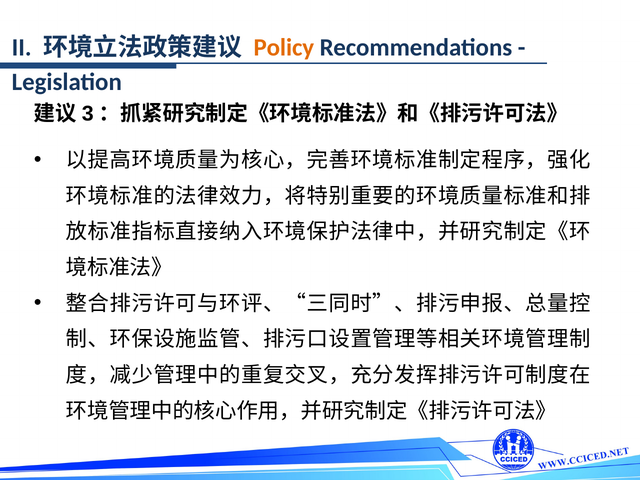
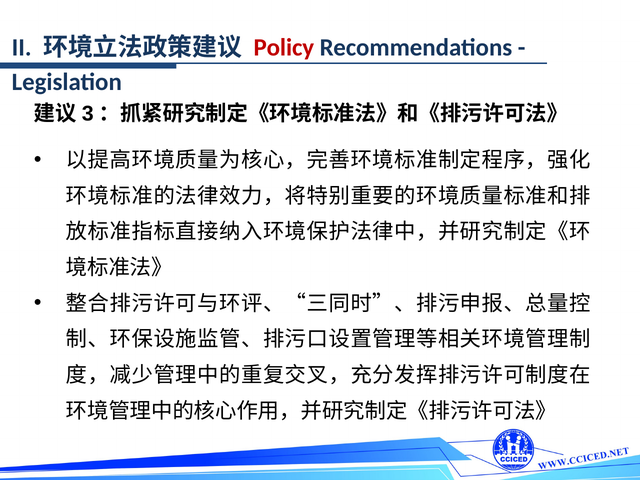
Policy colour: orange -> red
